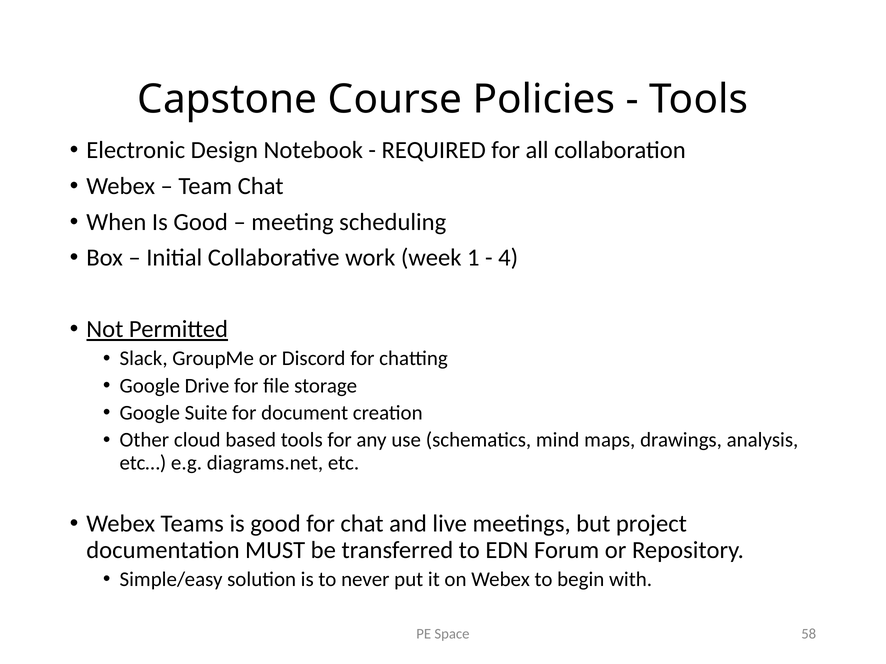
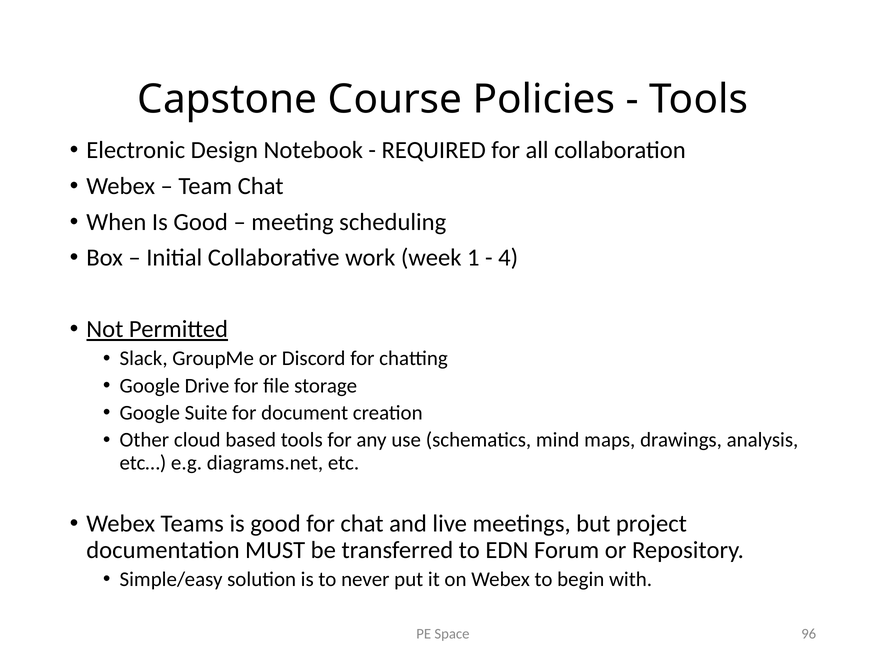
58: 58 -> 96
